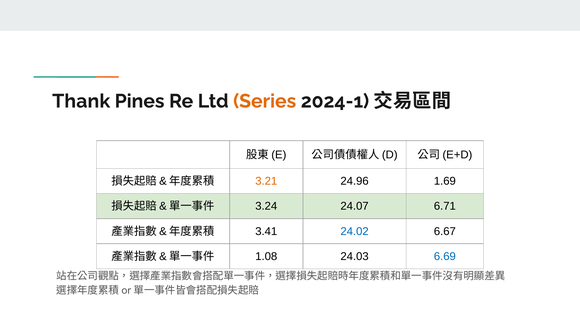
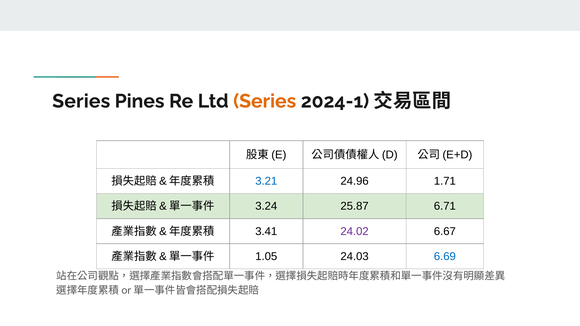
Thank at (81, 101): Thank -> Series
3.21 colour: orange -> blue
1.69: 1.69 -> 1.71
24.07: 24.07 -> 25.87
24.02 colour: blue -> purple
1.08: 1.08 -> 1.05
